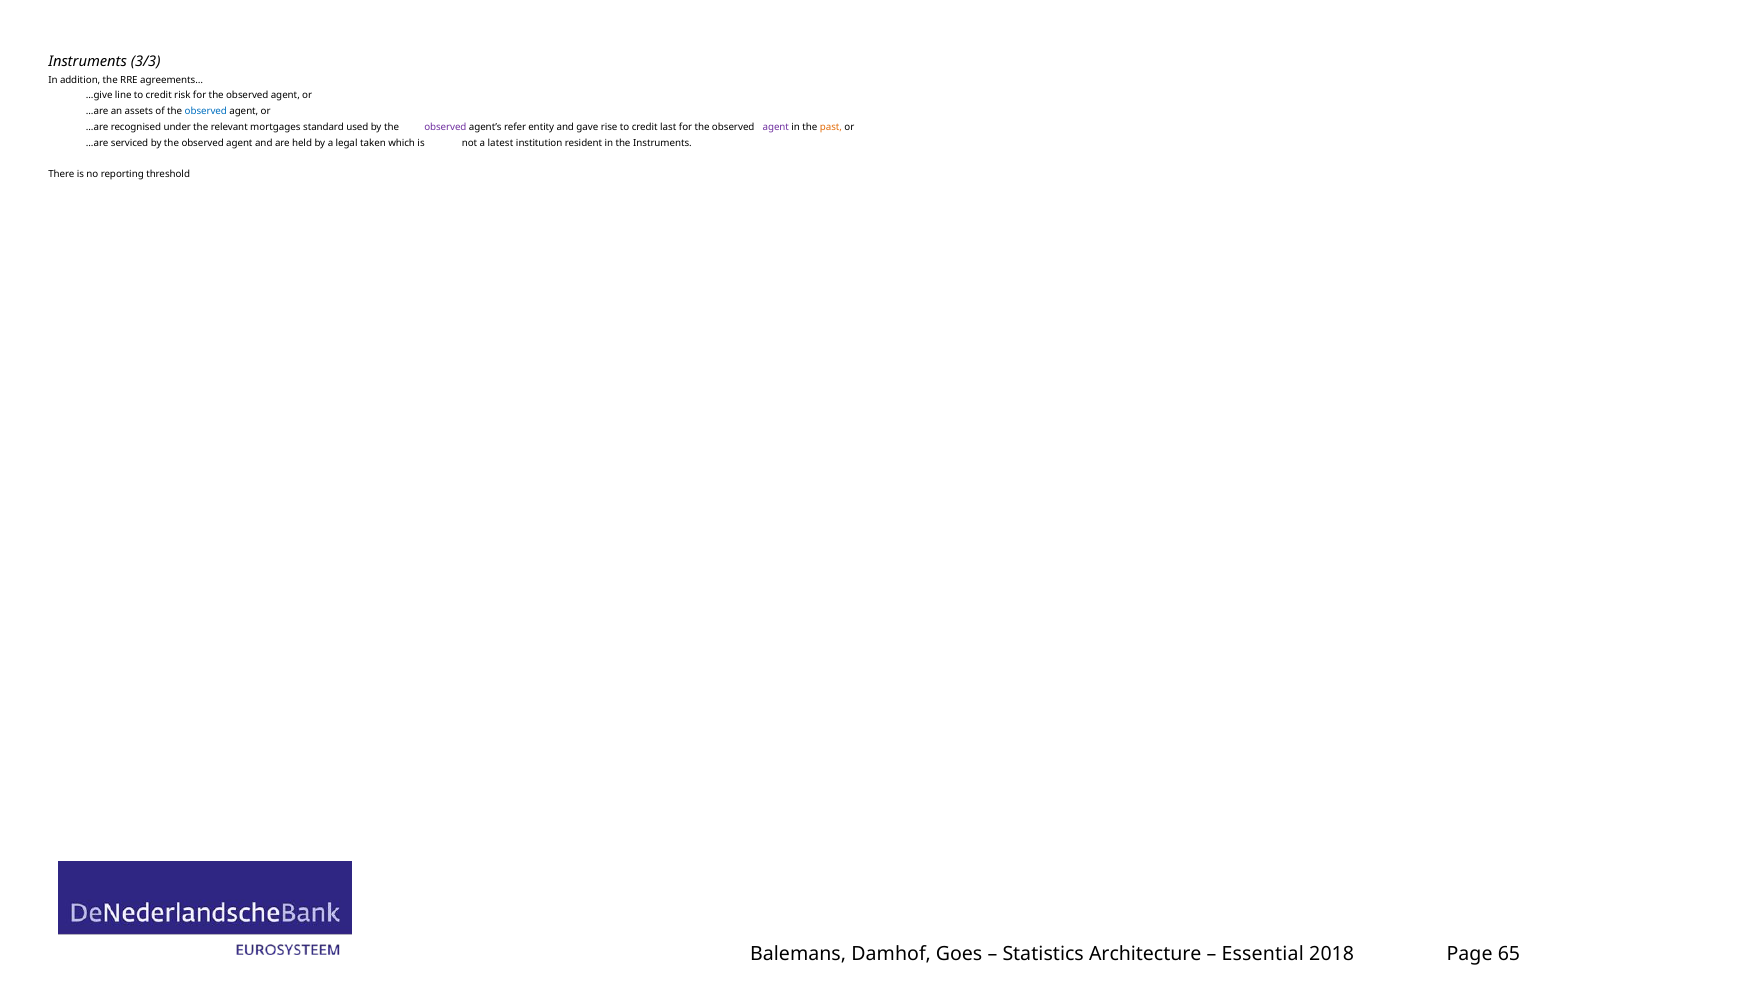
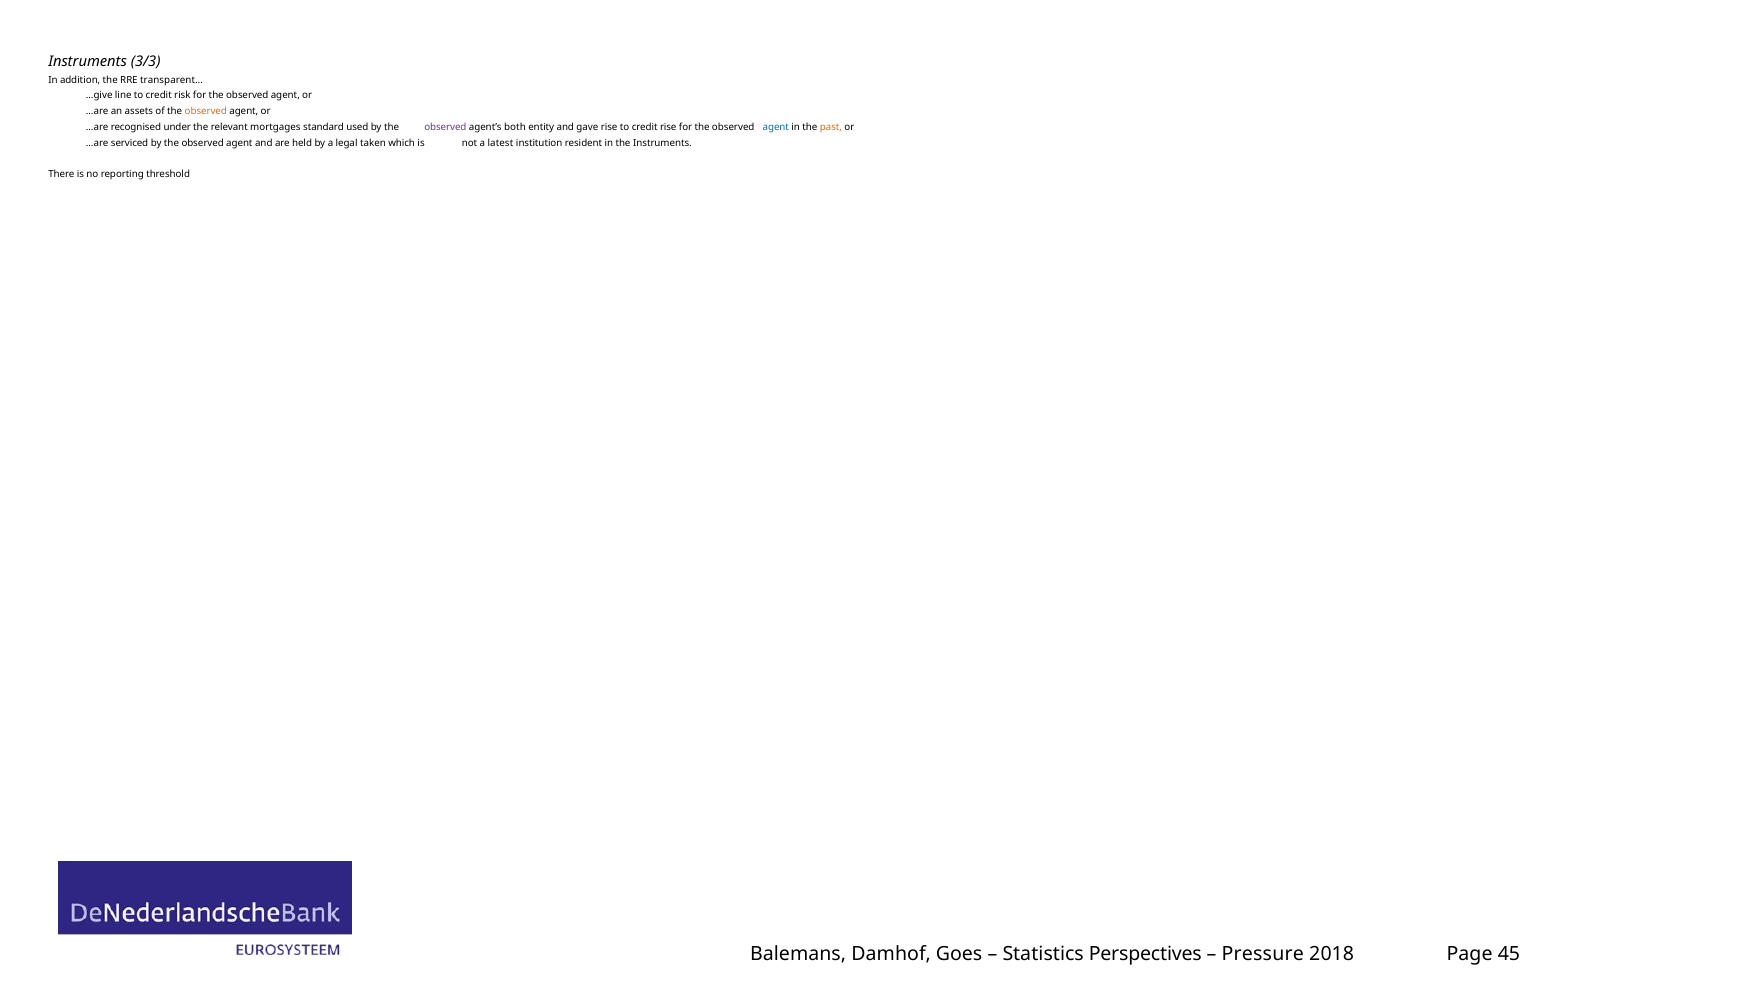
agreements…: agreements… -> transparent…
observed at (206, 112) colour: blue -> orange
refer: refer -> both
credit last: last -> rise
agent at (776, 127) colour: purple -> blue
Architecture: Architecture -> Perspectives
Essential: Essential -> Pressure
65: 65 -> 45
